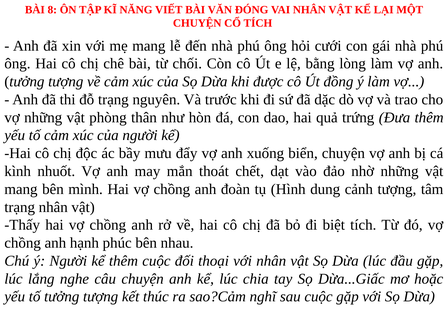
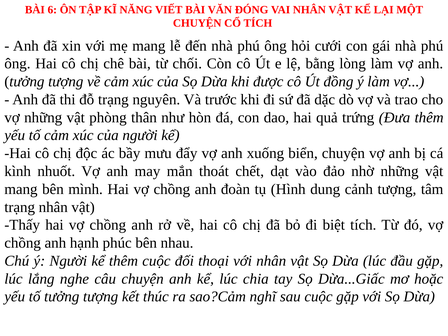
8: 8 -> 6
